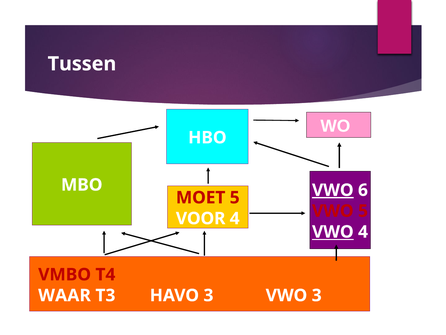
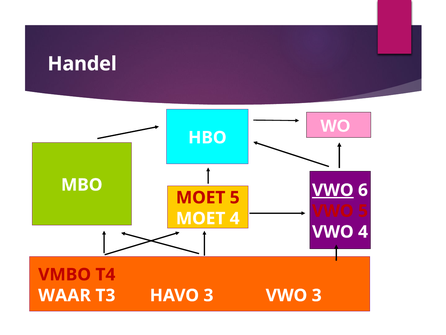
Tussen: Tussen -> Handel
VOOR at (201, 218): VOOR -> MOET
VWO at (333, 232) underline: present -> none
